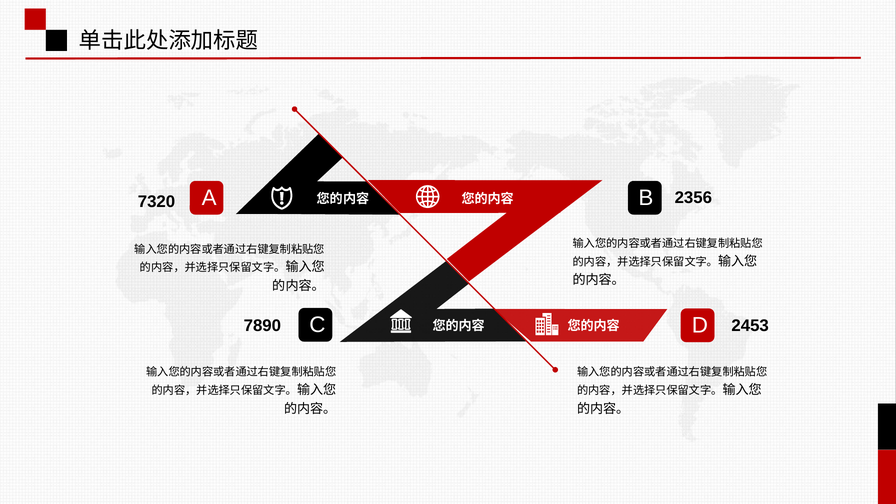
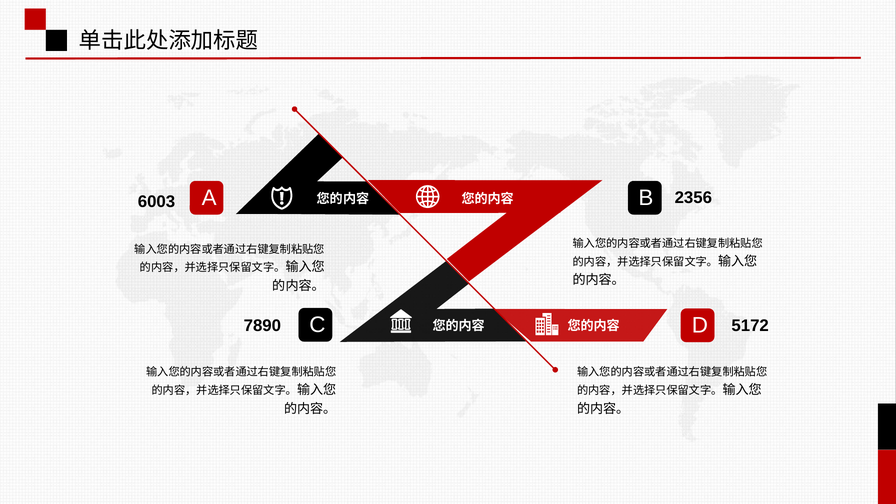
7320: 7320 -> 6003
2453: 2453 -> 5172
